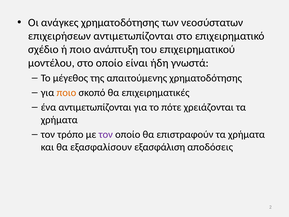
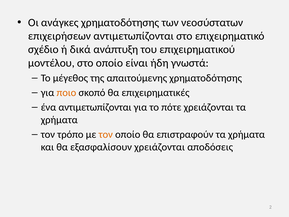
ή ποιο: ποιο -> δικά
τον at (106, 134) colour: purple -> orange
εξασφαλίσουν εξασφάλιση: εξασφάλιση -> χρειάζονται
